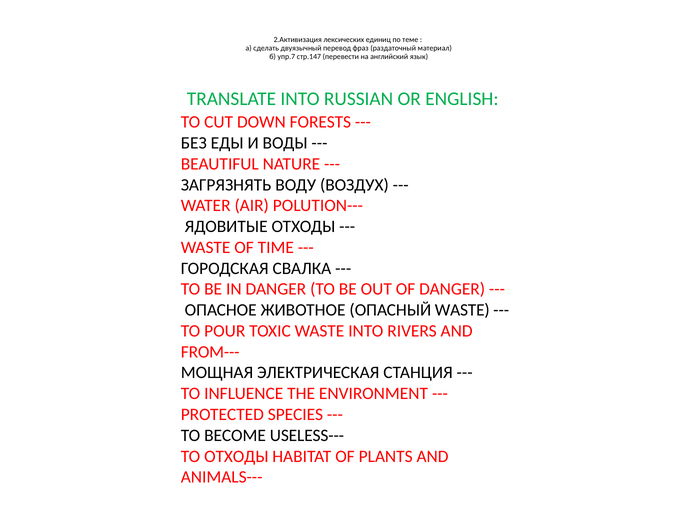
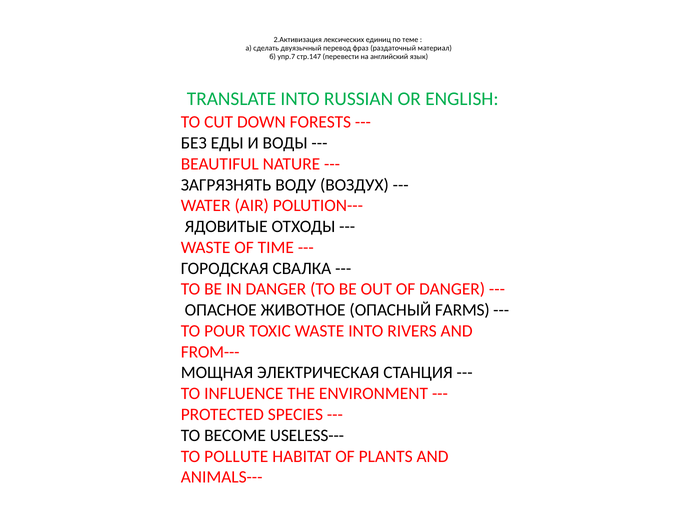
ОПАСНЫЙ WASTE: WASTE -> FARMS
TO ОТХОДЫ: ОТХОДЫ -> POLLUTE
